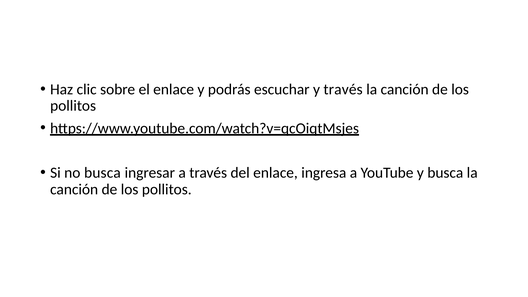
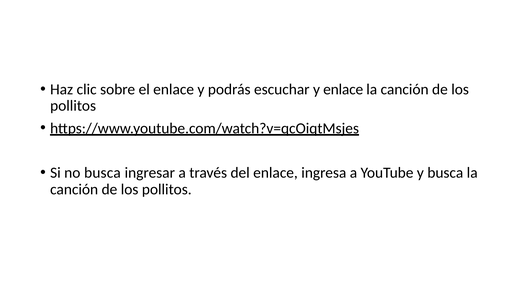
y través: través -> enlace
